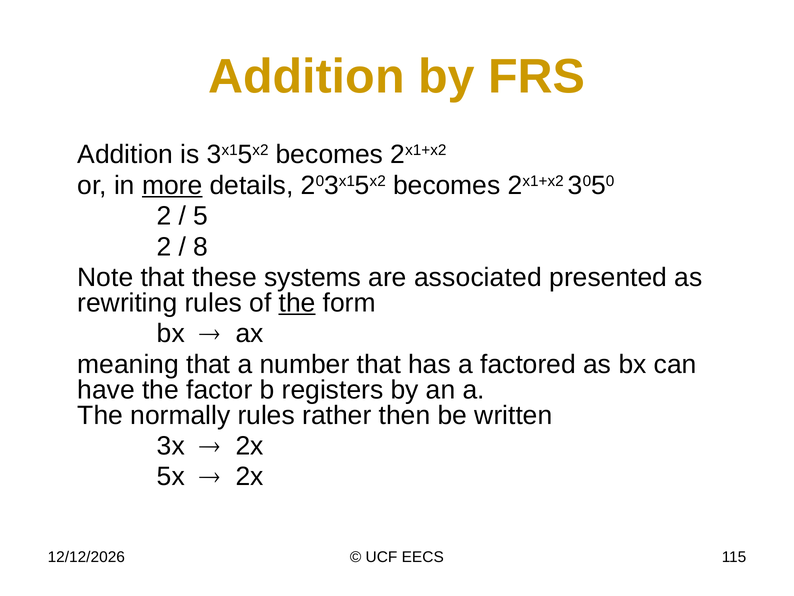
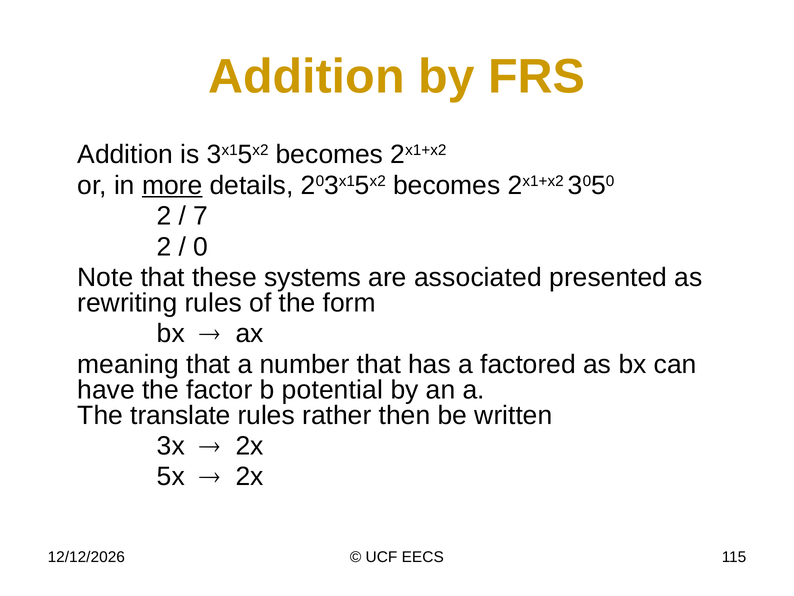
5: 5 -> 7
8: 8 -> 0
the at (297, 303) underline: present -> none
registers: registers -> potential
normally: normally -> translate
